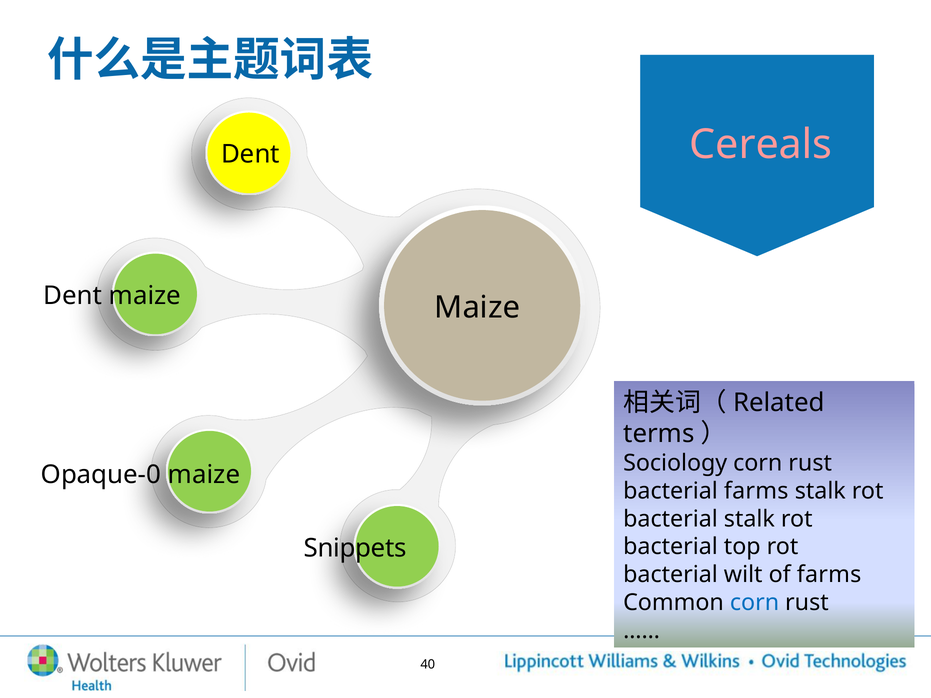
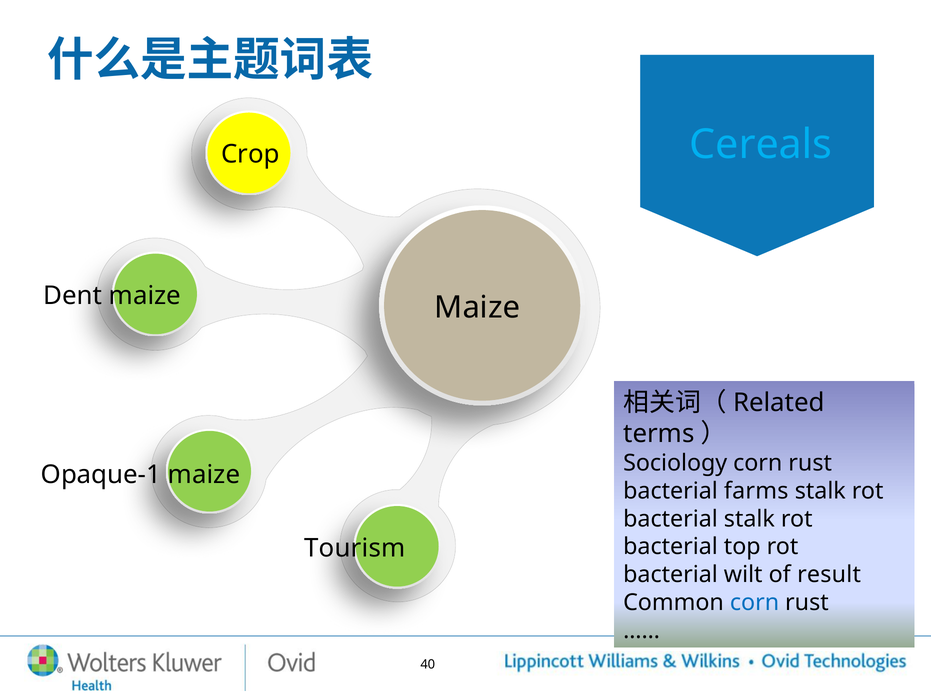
Cereals colour: pink -> light blue
Dent at (250, 154): Dent -> Crop
Opaque-0: Opaque-0 -> Opaque-1
Snippets: Snippets -> Tourism
of farms: farms -> result
